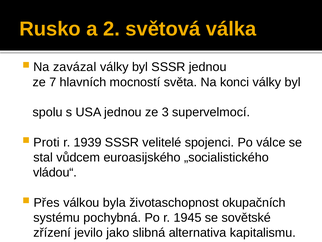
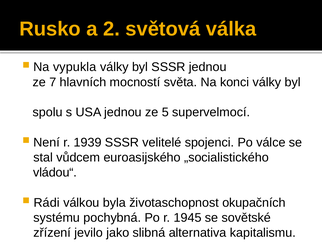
zavázal: zavázal -> vypukla
3: 3 -> 5
Proti: Proti -> Není
Přes: Přes -> Rádi
